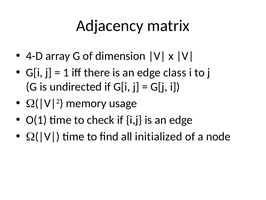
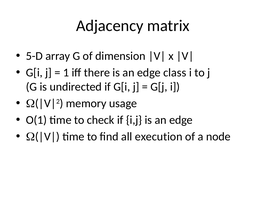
4-D: 4-D -> 5-D
initialized: initialized -> execution
